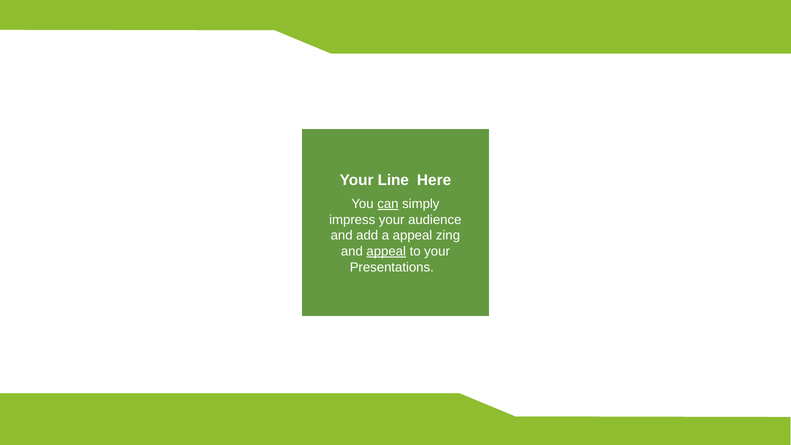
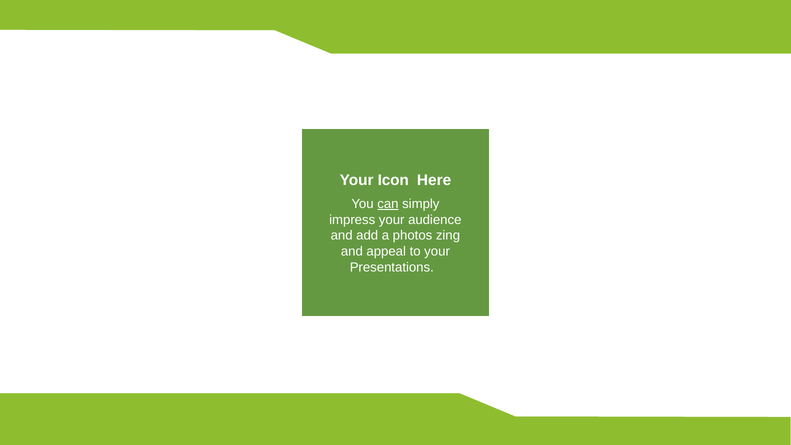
Line: Line -> Icon
a appeal: appeal -> photos
appeal at (386, 251) underline: present -> none
